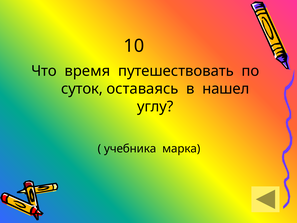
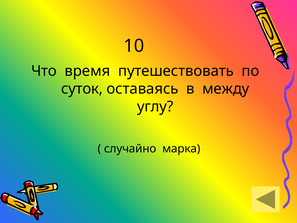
нашел: нашел -> между
учебника: учебника -> случайно
